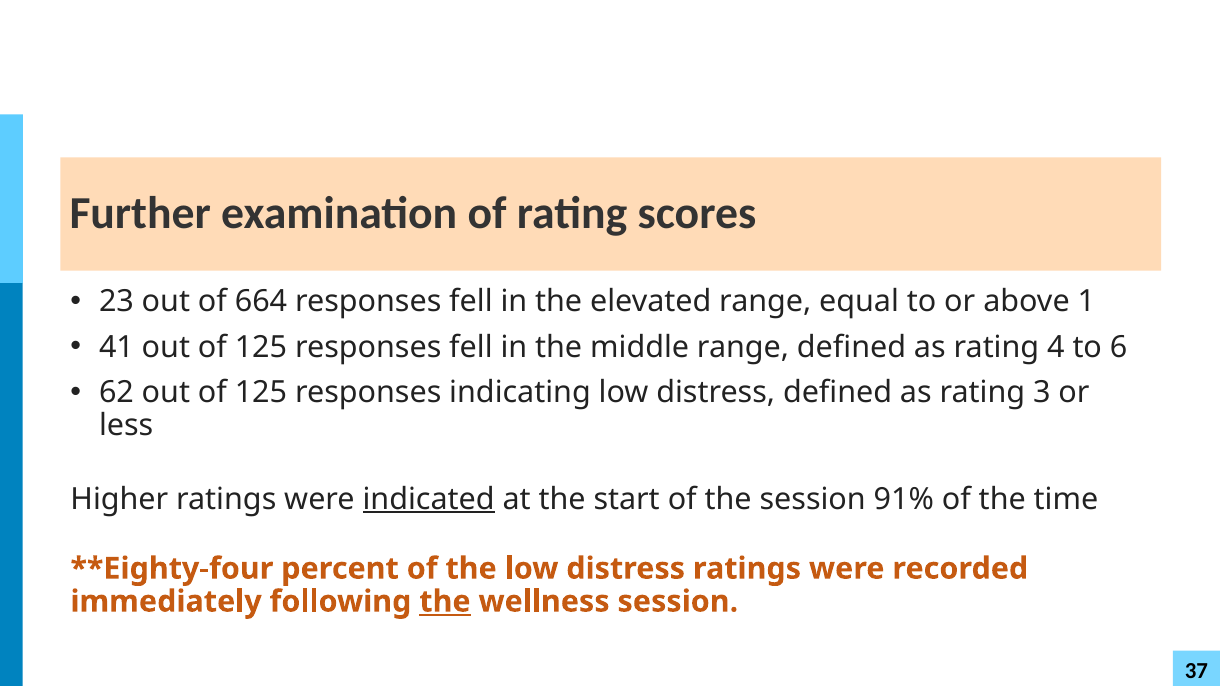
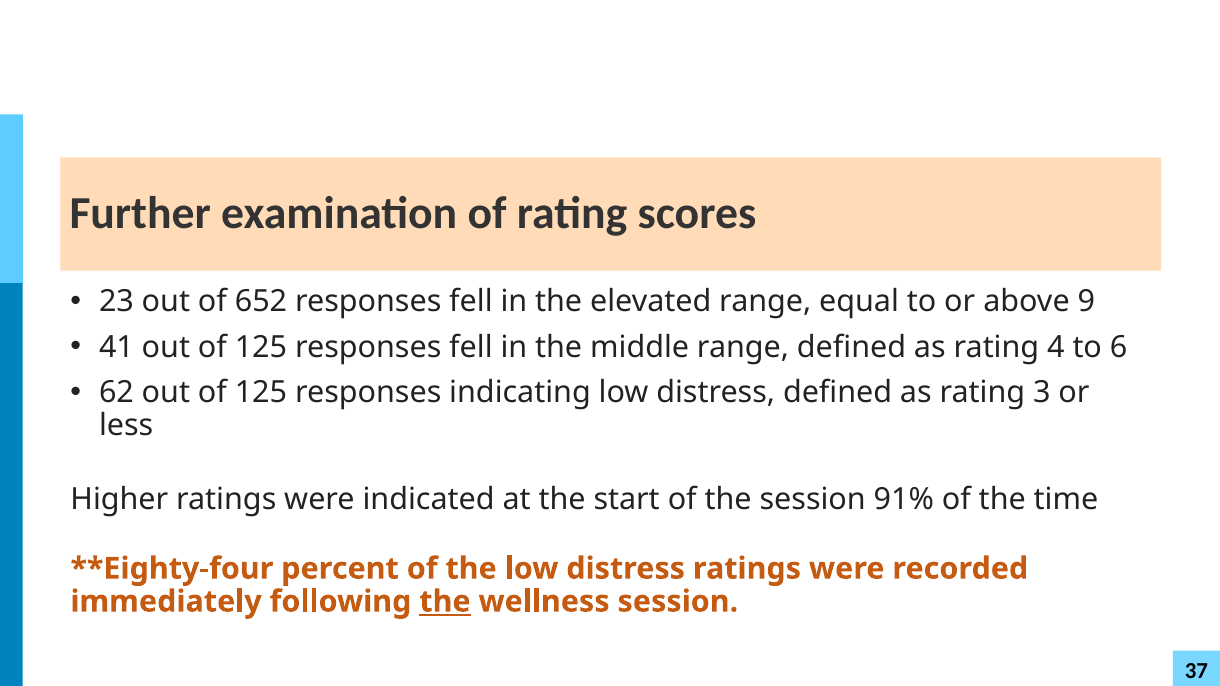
664: 664 -> 652
1: 1 -> 9
indicated underline: present -> none
